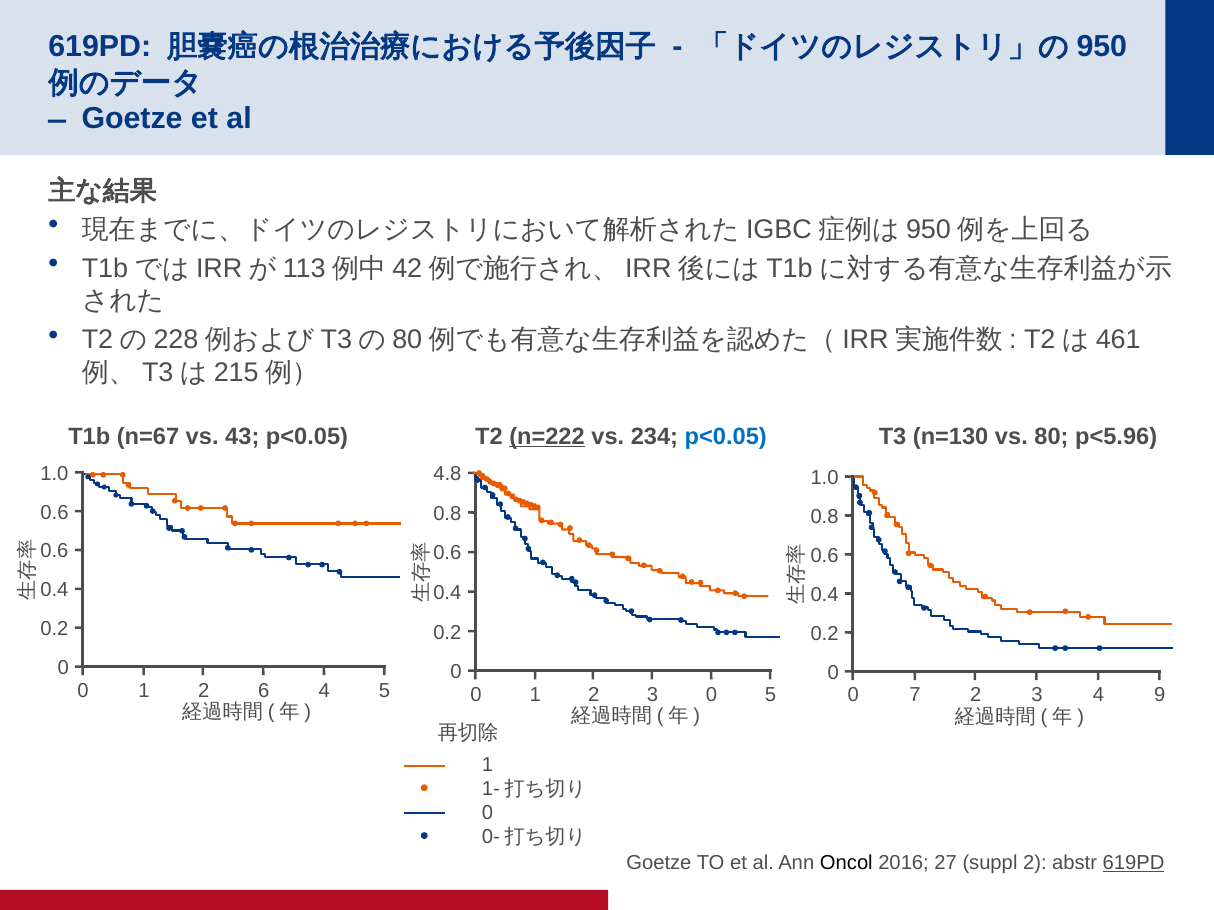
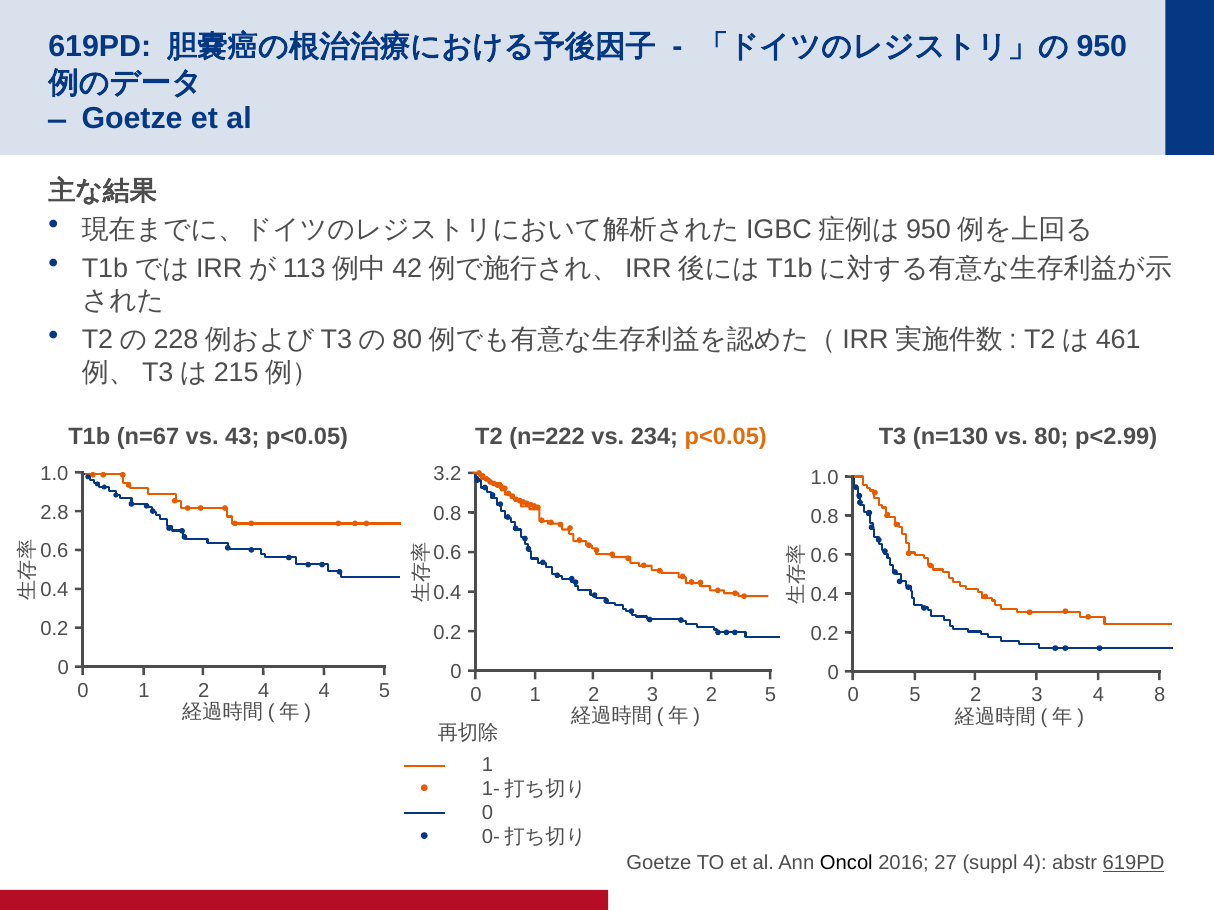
n=222 underline: present -> none
p<0.05 at (726, 437) colour: blue -> orange
p<5.96: p<5.96 -> p<2.99
4.8: 4.8 -> 3.2
0.6 at (54, 513): 0.6 -> 2.8
2 6: 6 -> 4
3 0: 0 -> 2
0 7: 7 -> 5
9: 9 -> 8
suppl 2: 2 -> 4
